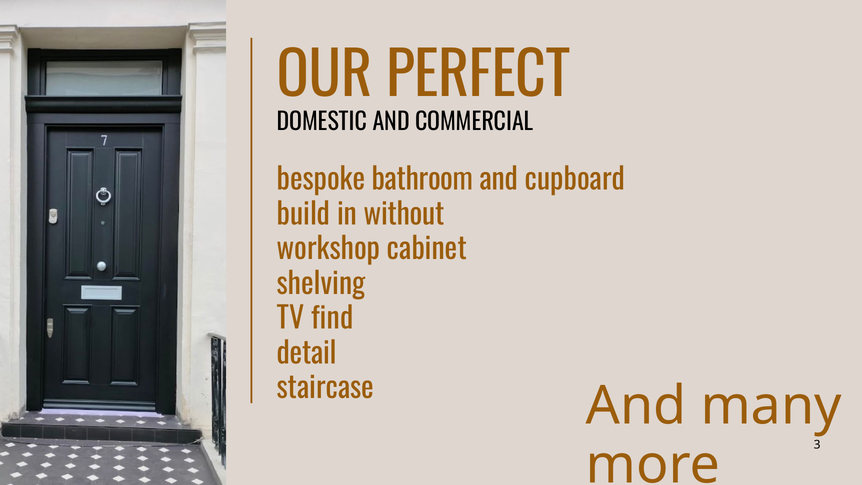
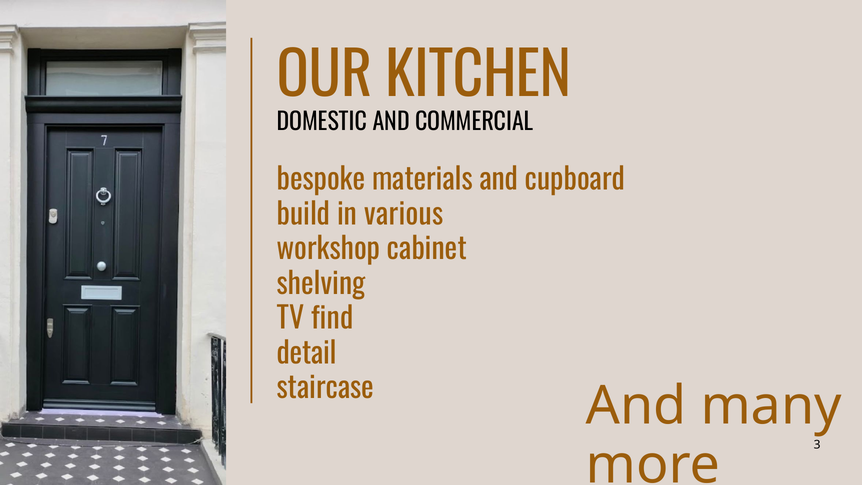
PERFECT: PERFECT -> KITCHEN
bathroom: bathroom -> materials
without: without -> various
